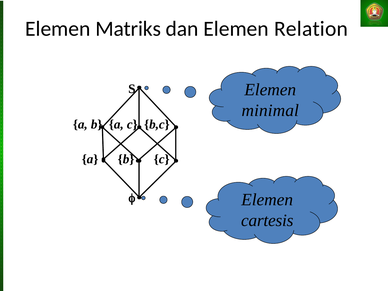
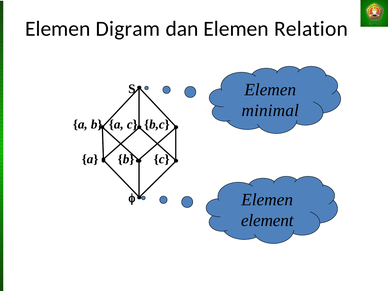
Matriks: Matriks -> Digram
cartesis: cartesis -> element
